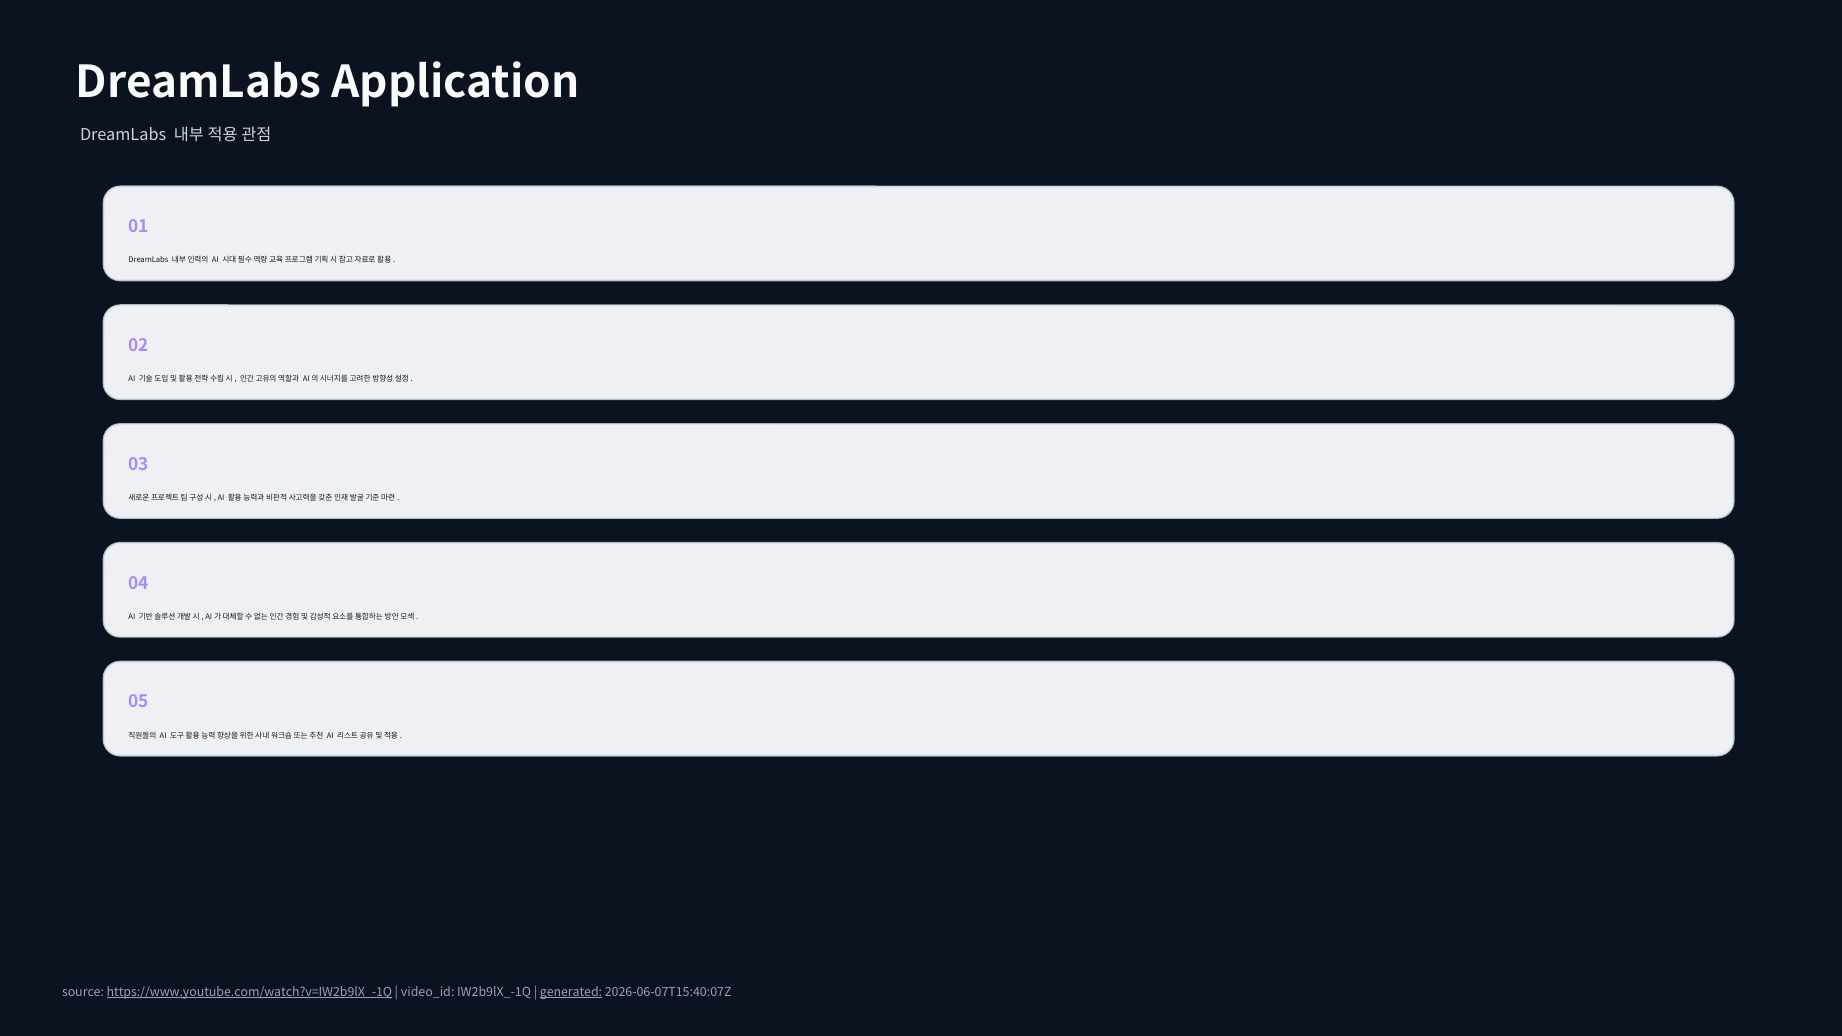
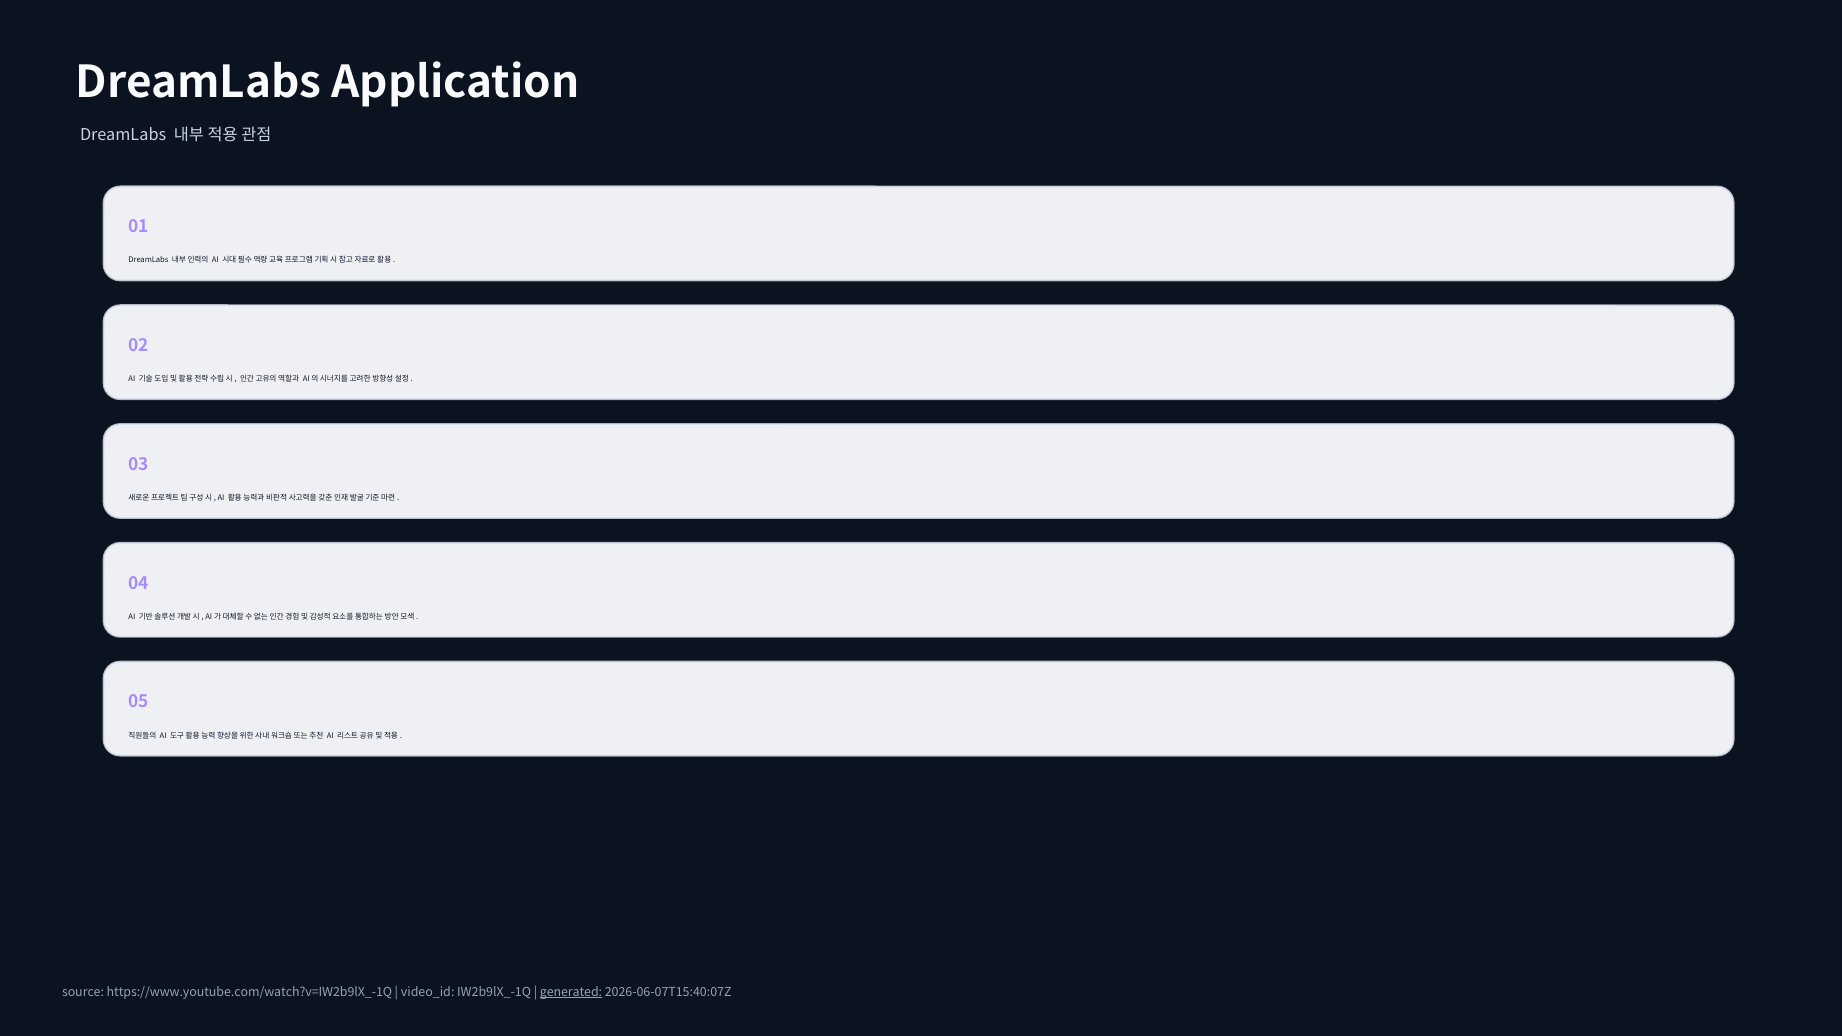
https://www.youtube.com/watch?v=IW2b9lX_-1Q underline: present -> none
